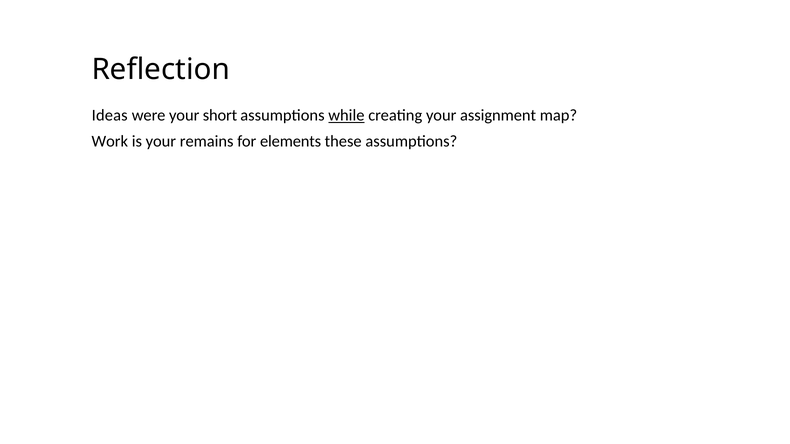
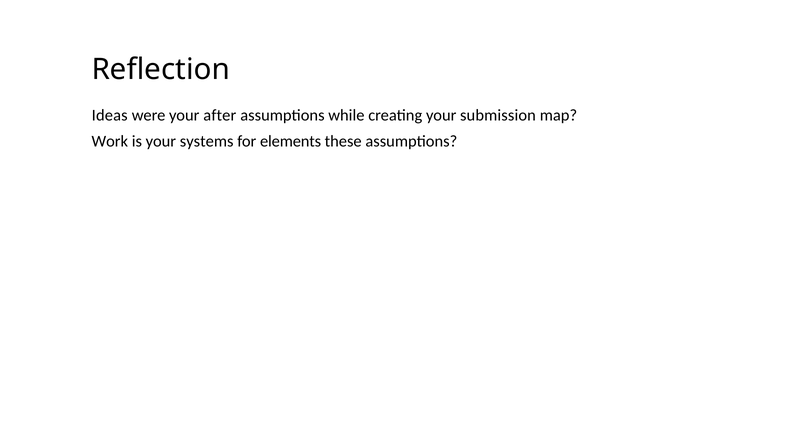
short: short -> after
while underline: present -> none
assignment: assignment -> submission
remains: remains -> systems
